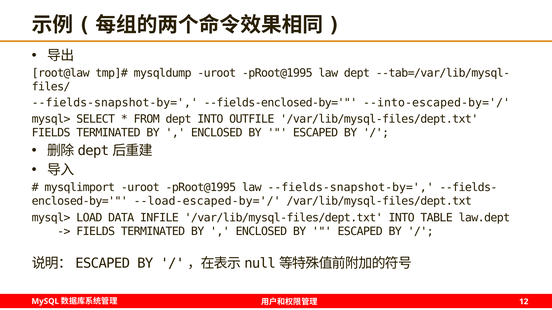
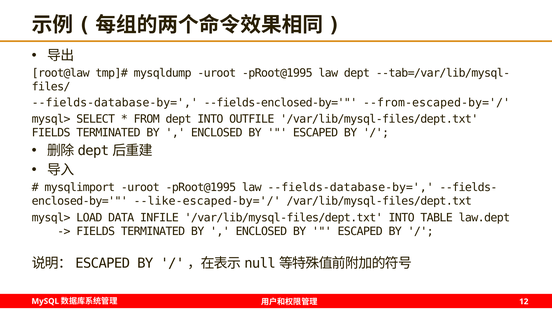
--fields-snapshot-by= at (115, 103): --fields-snapshot-by= -> --fields-database-by=
--into-escaped-by='/: --into-escaped-by='/ -> --from-escaped-by='/
law --fields-snapshot-by=: --fields-snapshot-by= -> --fields-database-by=
--load-escaped-by='/: --load-escaped-by='/ -> --like-escaped-by='/
